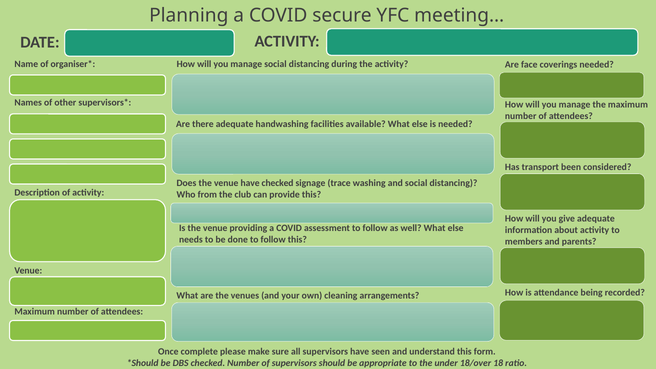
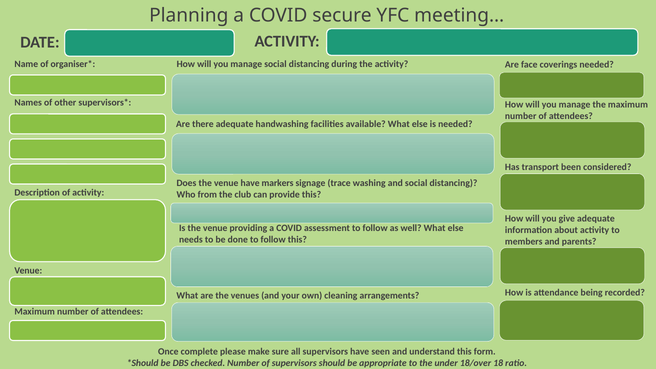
have checked: checked -> markers
